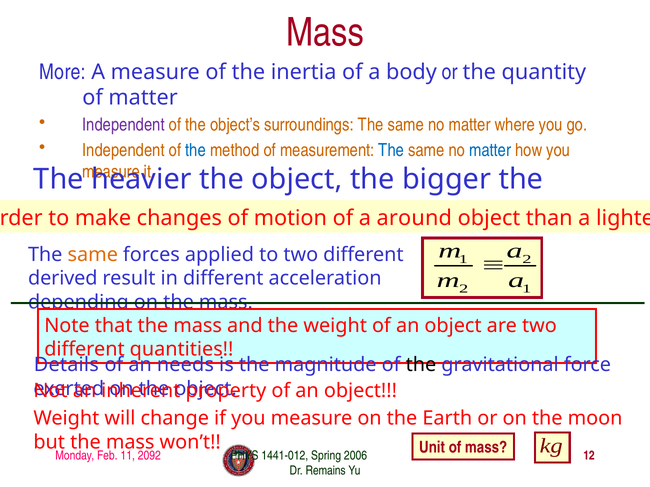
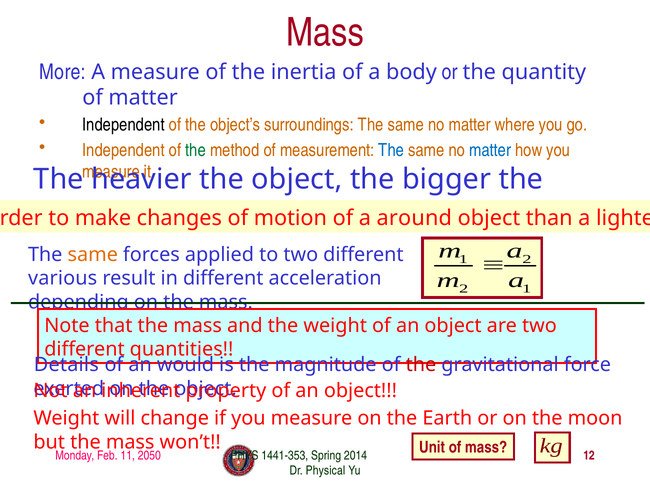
Independent at (124, 125) colour: purple -> black
the at (196, 150) colour: blue -> green
derived: derived -> various
needs: needs -> would
the at (421, 365) colour: black -> red
2092: 2092 -> 2050
1441-012: 1441-012 -> 1441-353
2006: 2006 -> 2014
Remains: Remains -> Physical
